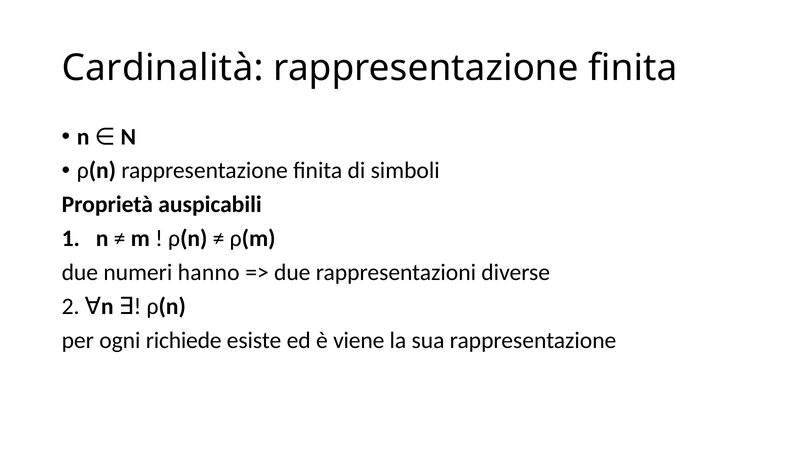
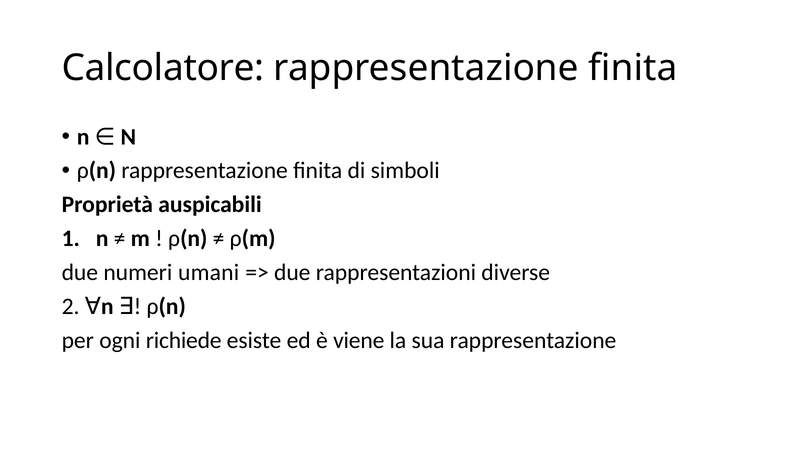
Cardinalità: Cardinalità -> Calcolatore
hanno: hanno -> umani
